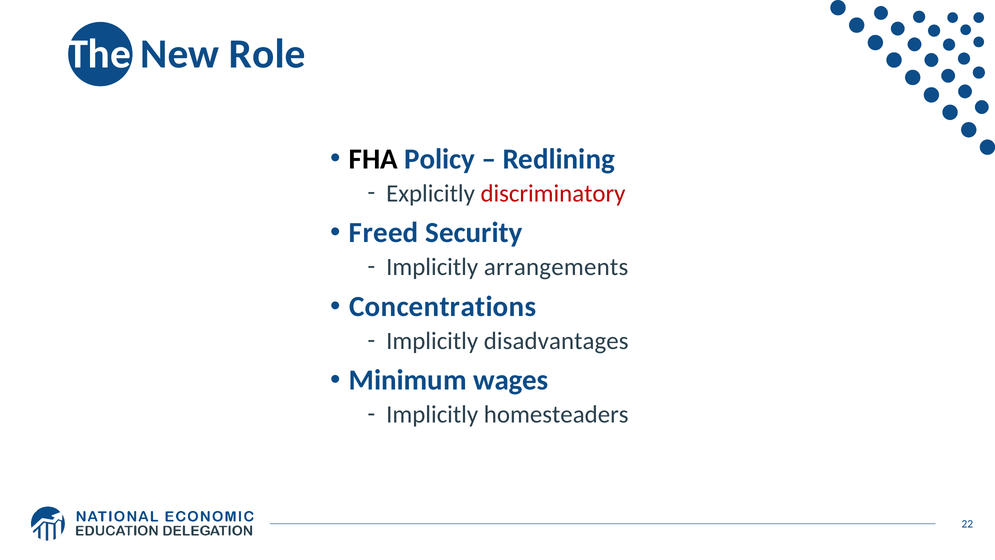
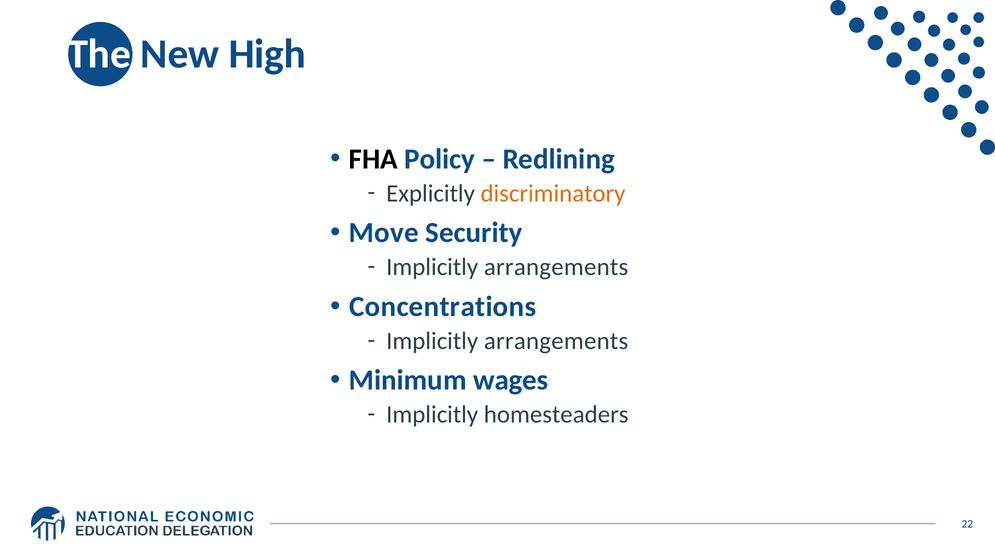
Role: Role -> High
discriminatory colour: red -> orange
Freed: Freed -> Move
disadvantages at (556, 341): disadvantages -> arrangements
